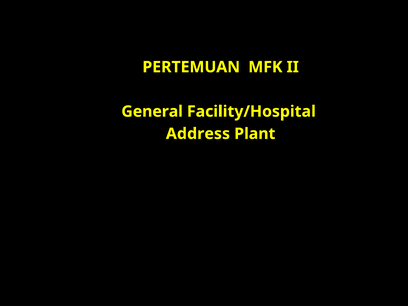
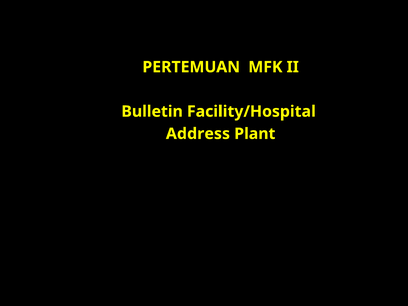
General: General -> Bulletin
